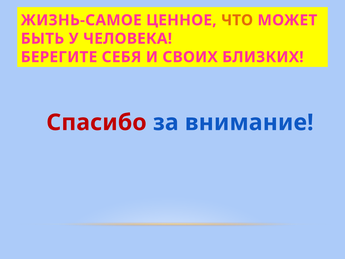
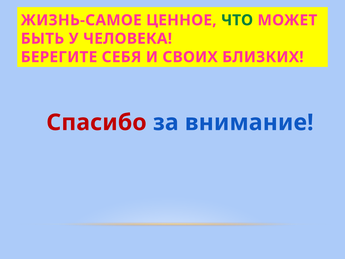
ЧТО colour: orange -> green
